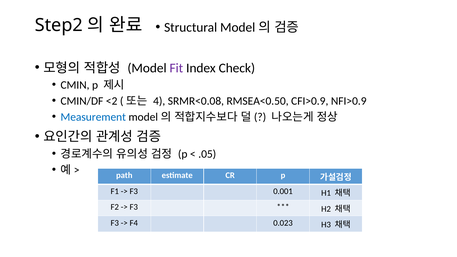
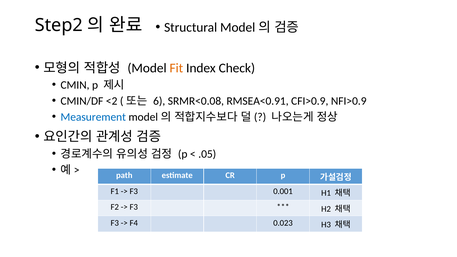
Fit colour: purple -> orange
4: 4 -> 6
RMSEA<0.50: RMSEA<0.50 -> RMSEA<0.91
